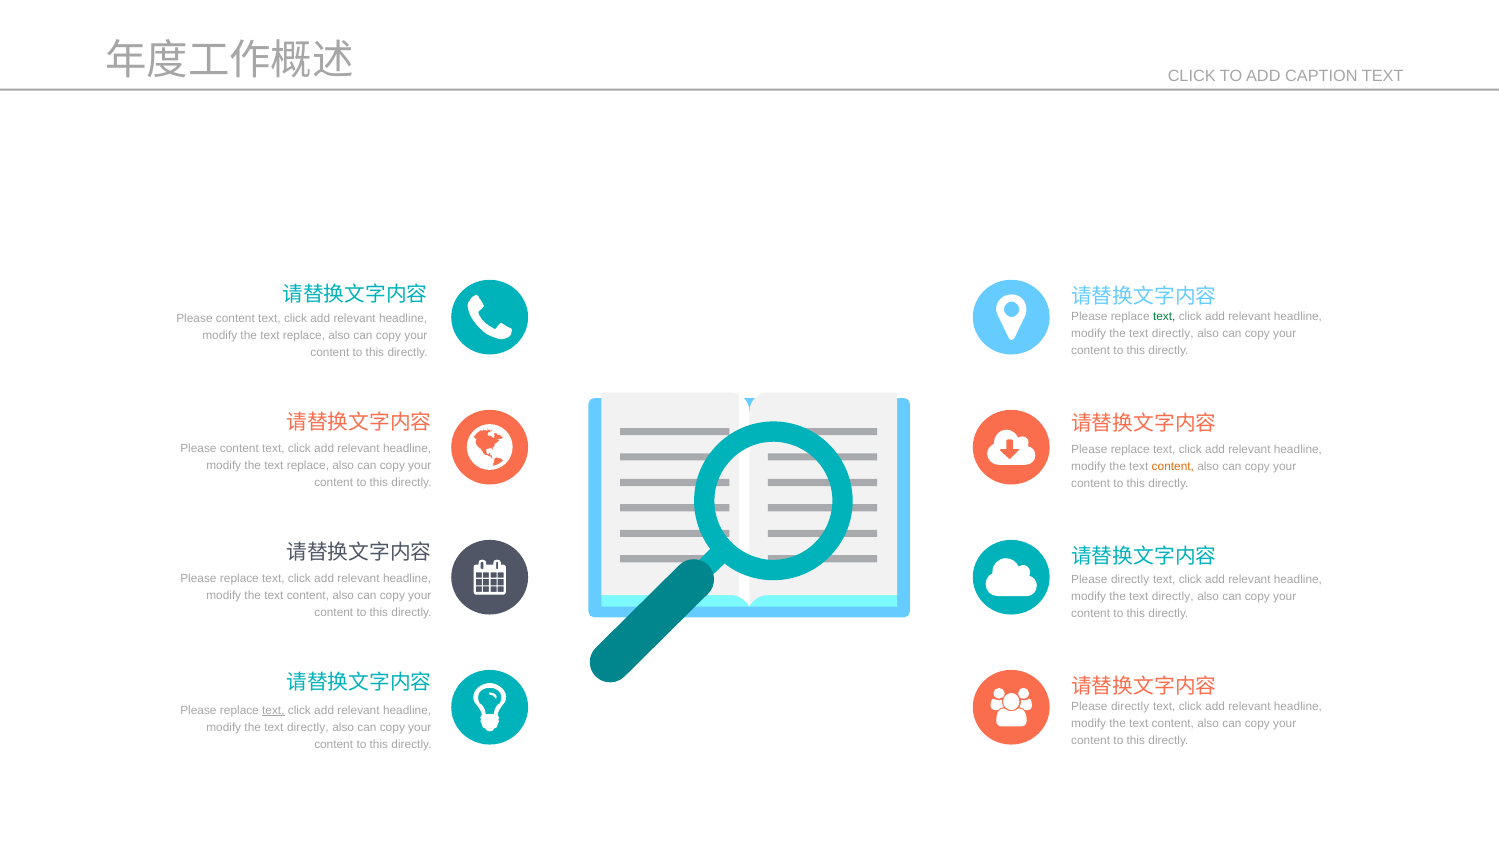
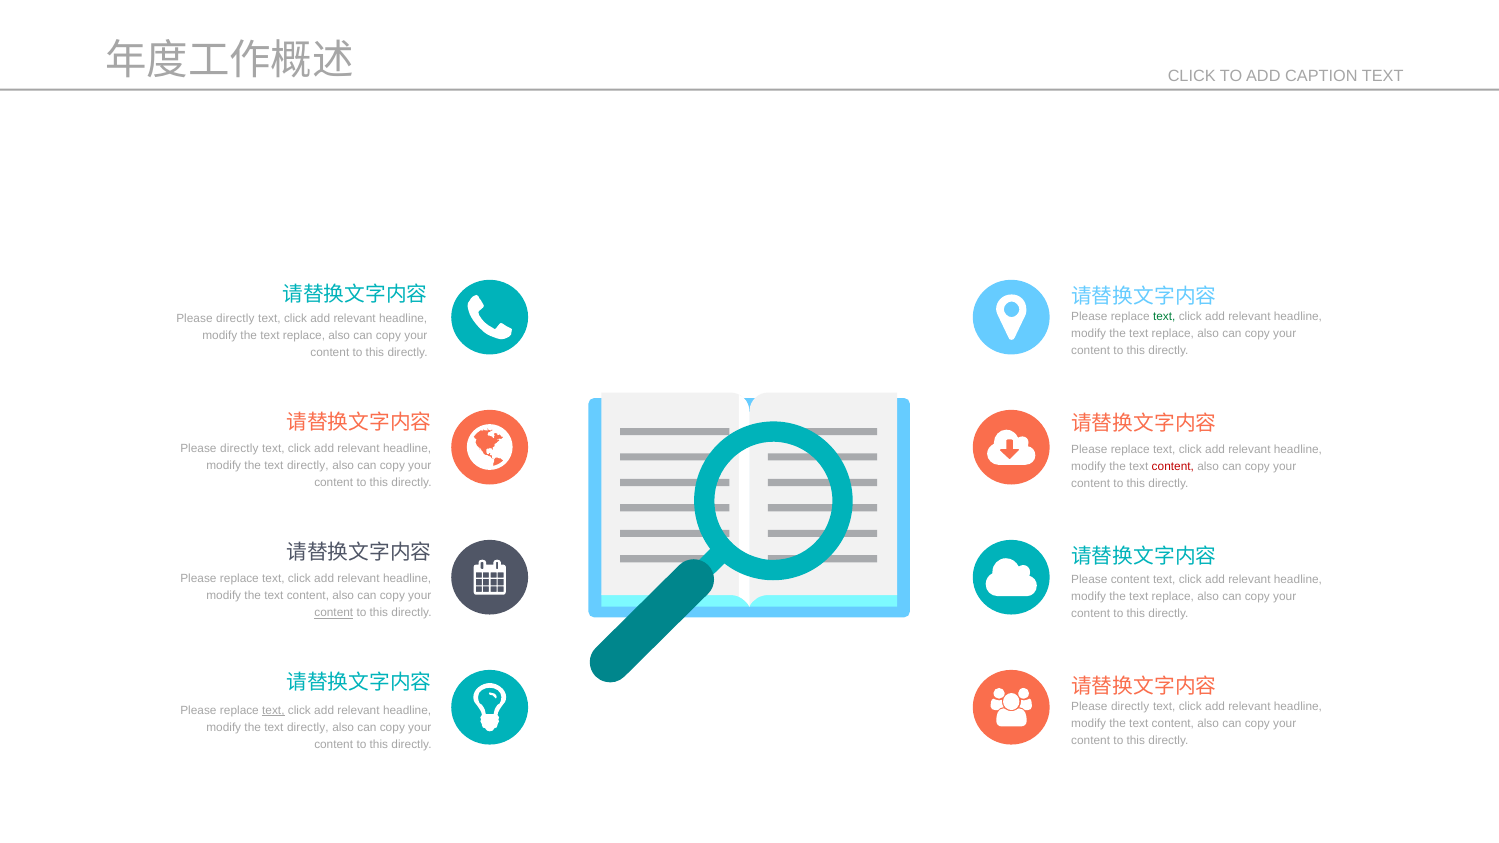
content at (235, 319): content -> directly
directly at (1173, 334): directly -> replace
content at (239, 448): content -> directly
replace at (308, 465): replace -> directly
content at (1173, 467) colour: orange -> red
directly at (1130, 580): directly -> content
directly at (1173, 597): directly -> replace
content at (334, 613) underline: none -> present
